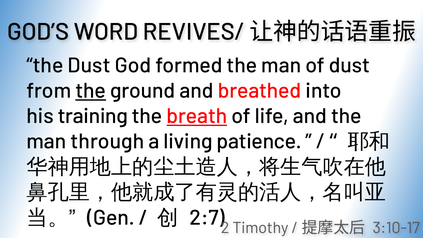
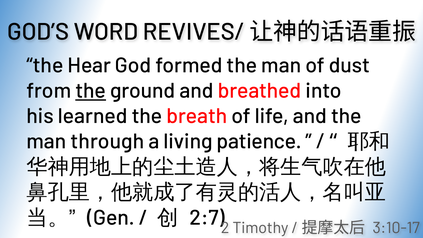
the Dust: Dust -> Hear
training: training -> learned
breath underline: present -> none
